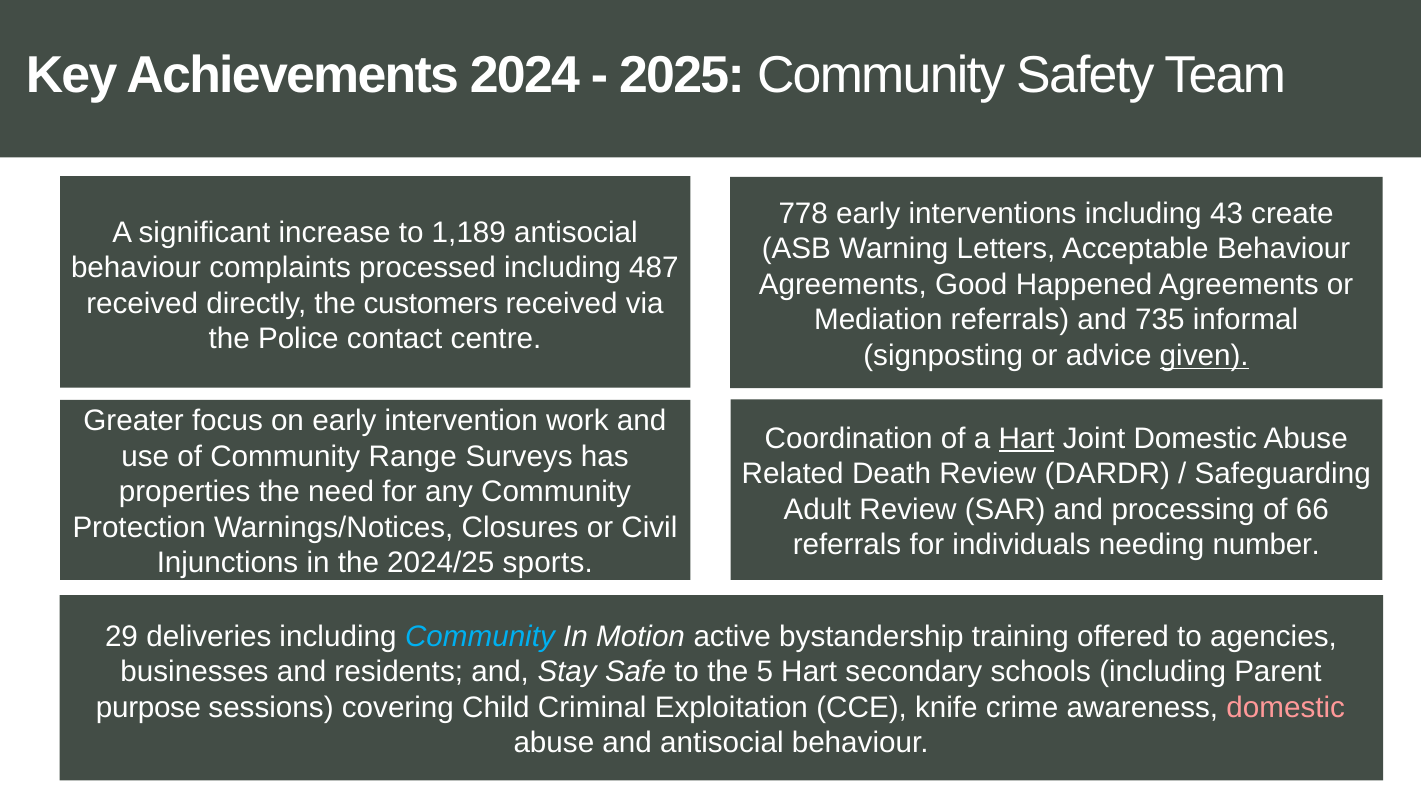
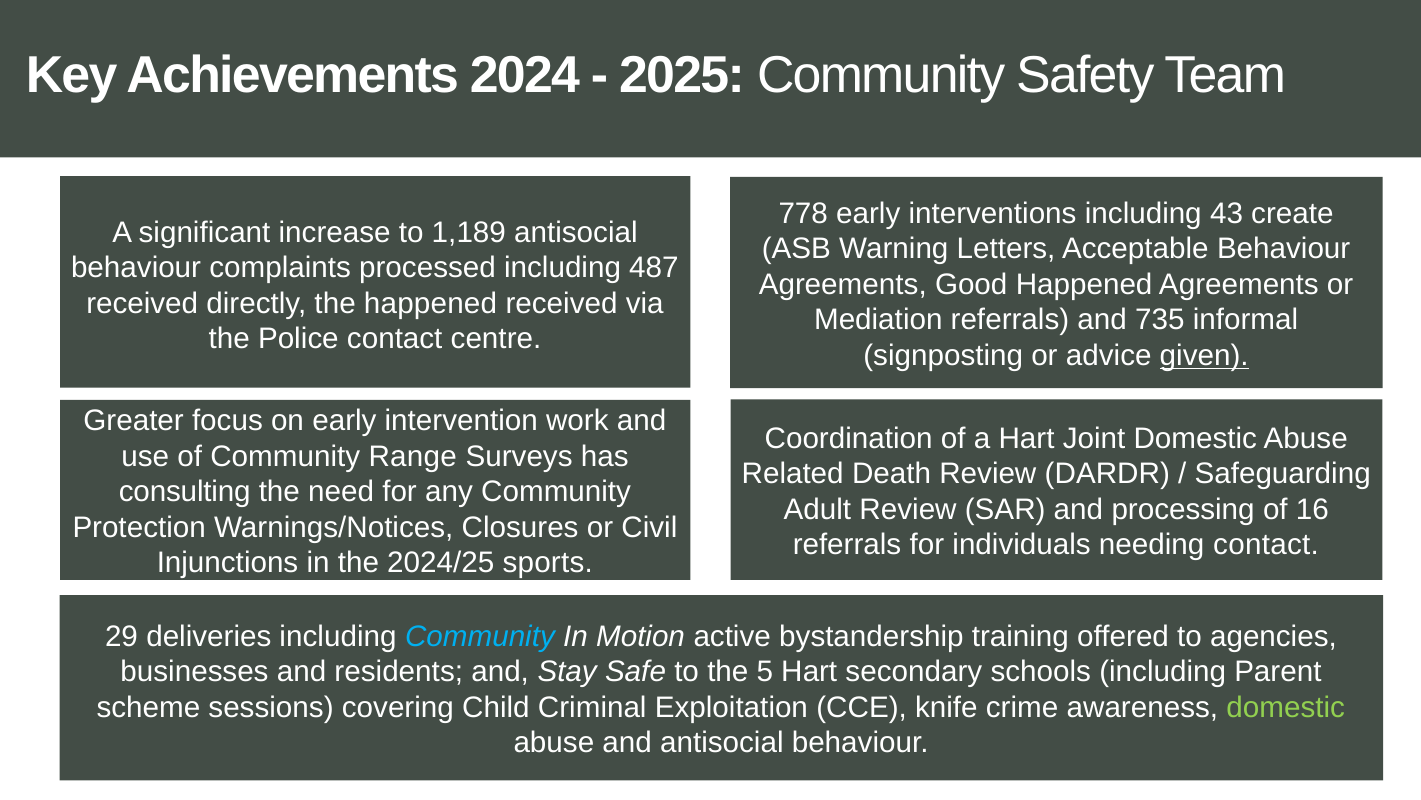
the customers: customers -> happened
Hart at (1027, 438) underline: present -> none
properties: properties -> consulting
66: 66 -> 16
needing number: number -> contact
purpose: purpose -> scheme
domestic at (1286, 707) colour: pink -> light green
